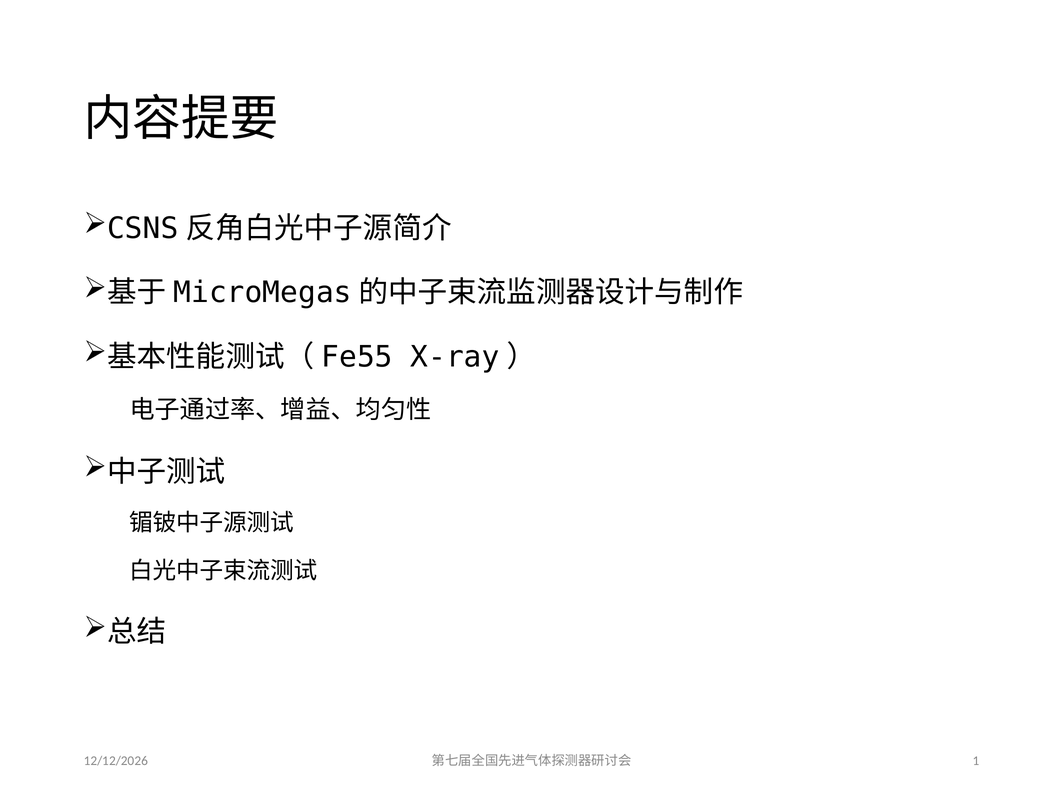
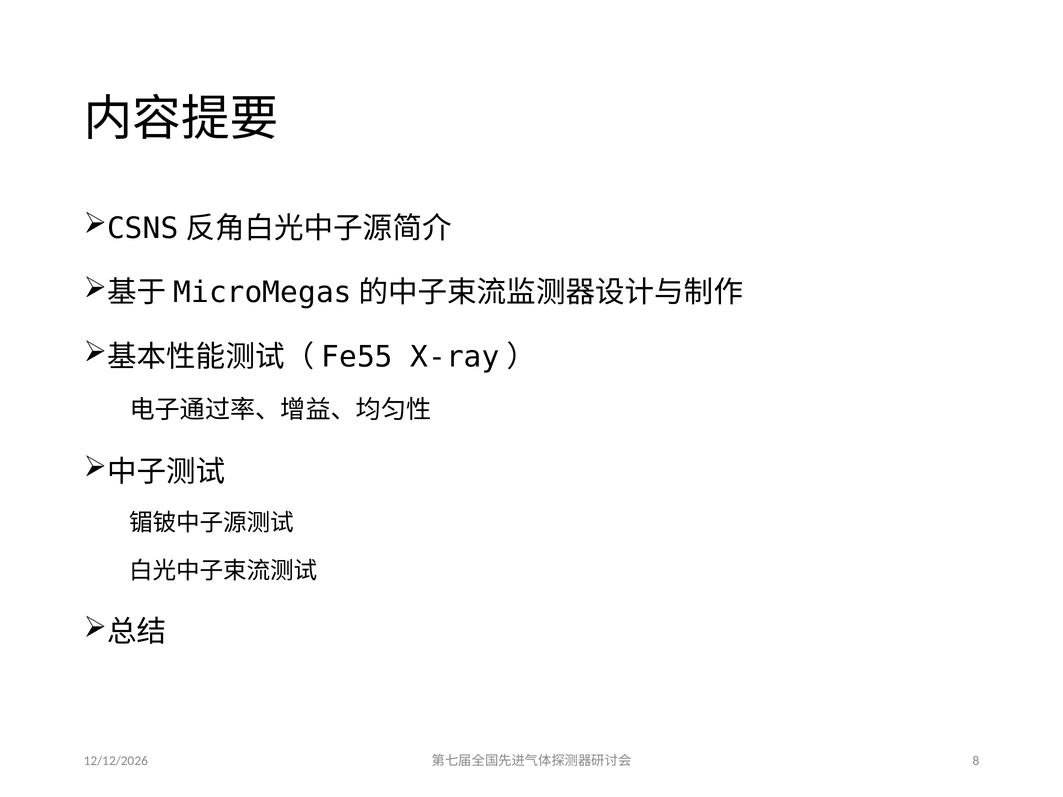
1: 1 -> 8
